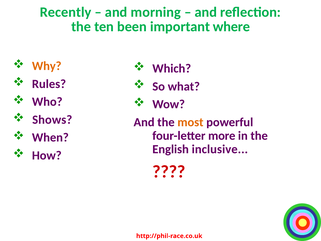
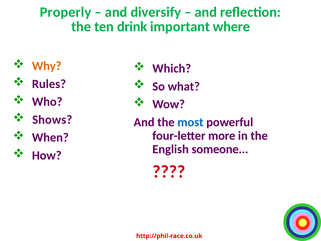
Recently: Recently -> Properly
morning: morning -> diversify
been: been -> drink
most colour: orange -> blue
inclusive: inclusive -> someone
